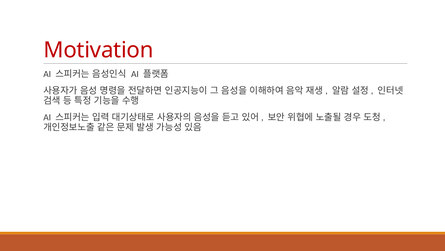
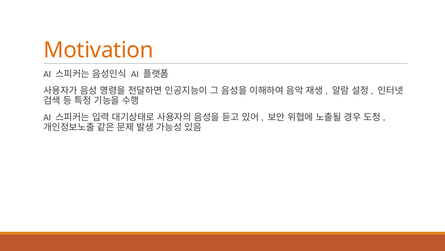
Motivation colour: red -> orange
